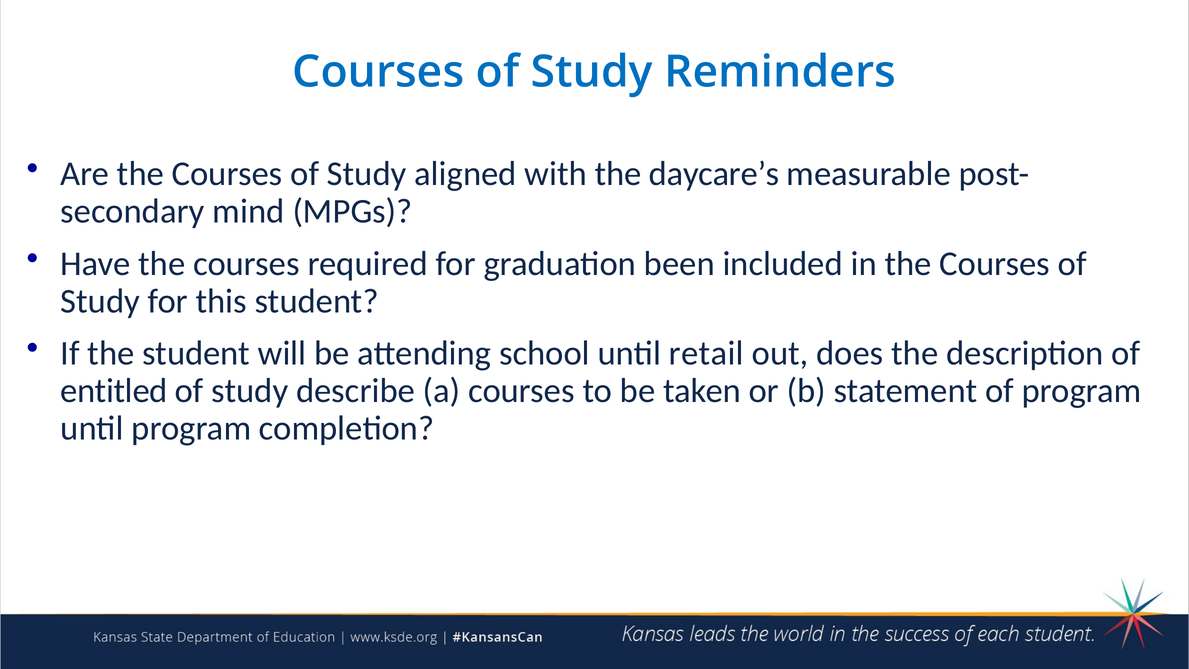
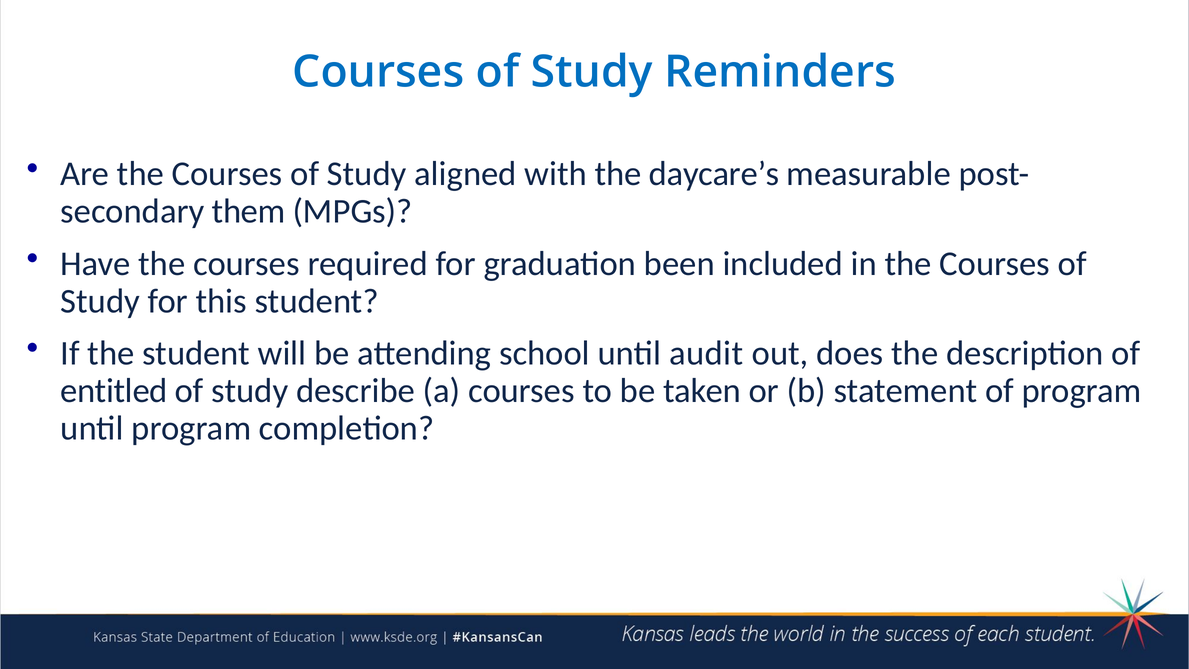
mind: mind -> them
retail: retail -> audit
